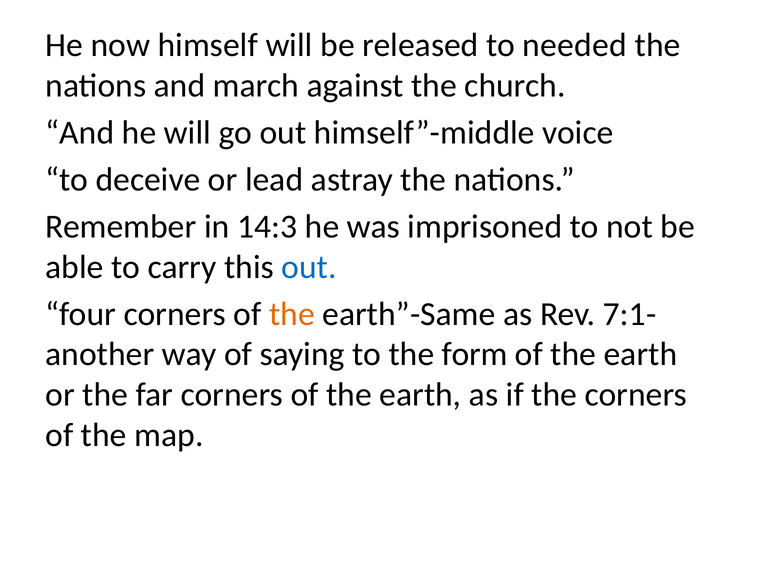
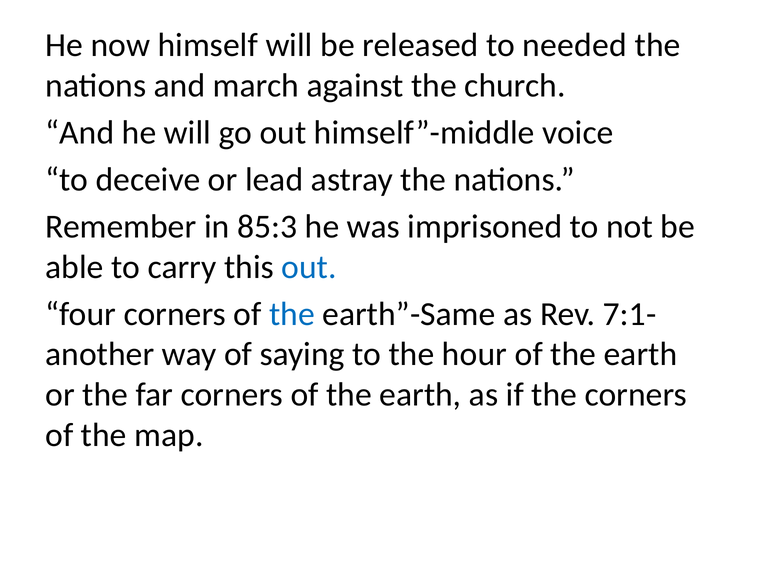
14:3: 14:3 -> 85:3
the at (292, 314) colour: orange -> blue
form: form -> hour
